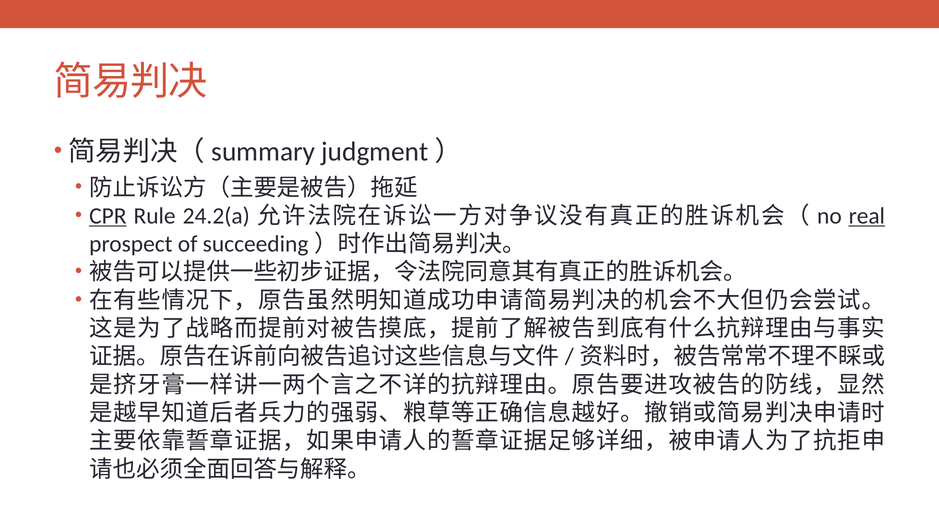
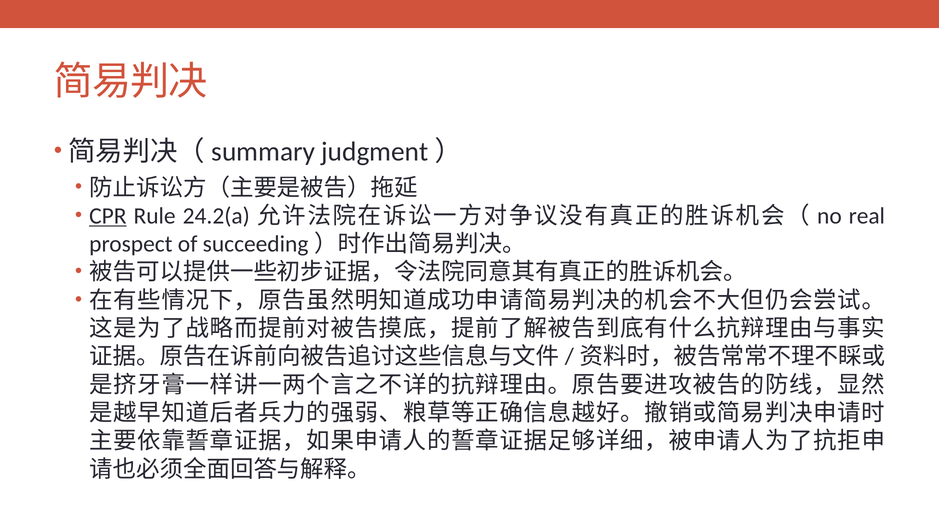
real underline: present -> none
